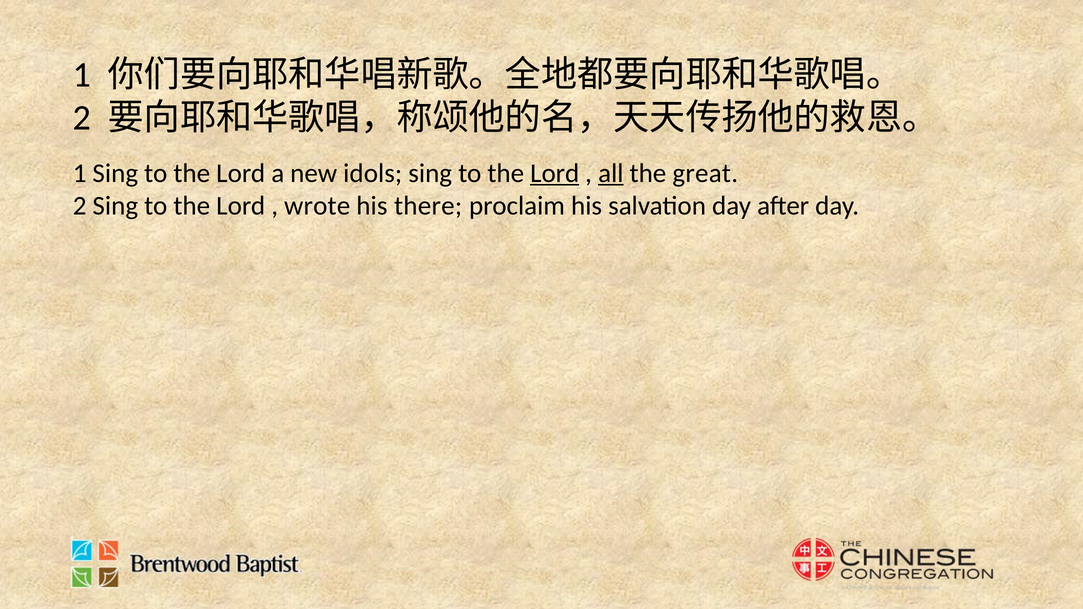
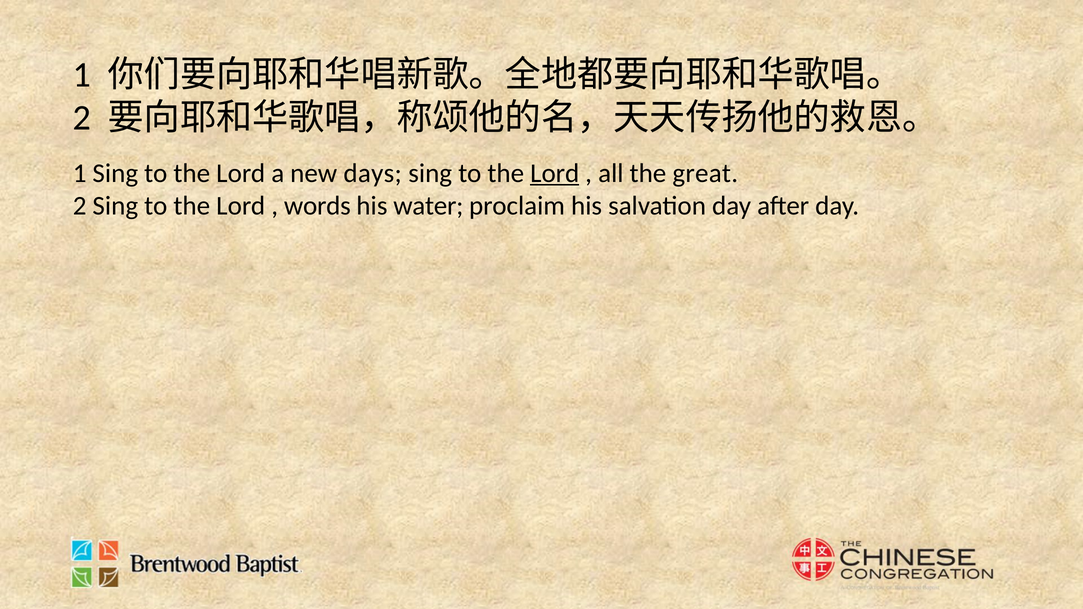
idols: idols -> days
all underline: present -> none
wrote: wrote -> words
there: there -> water
